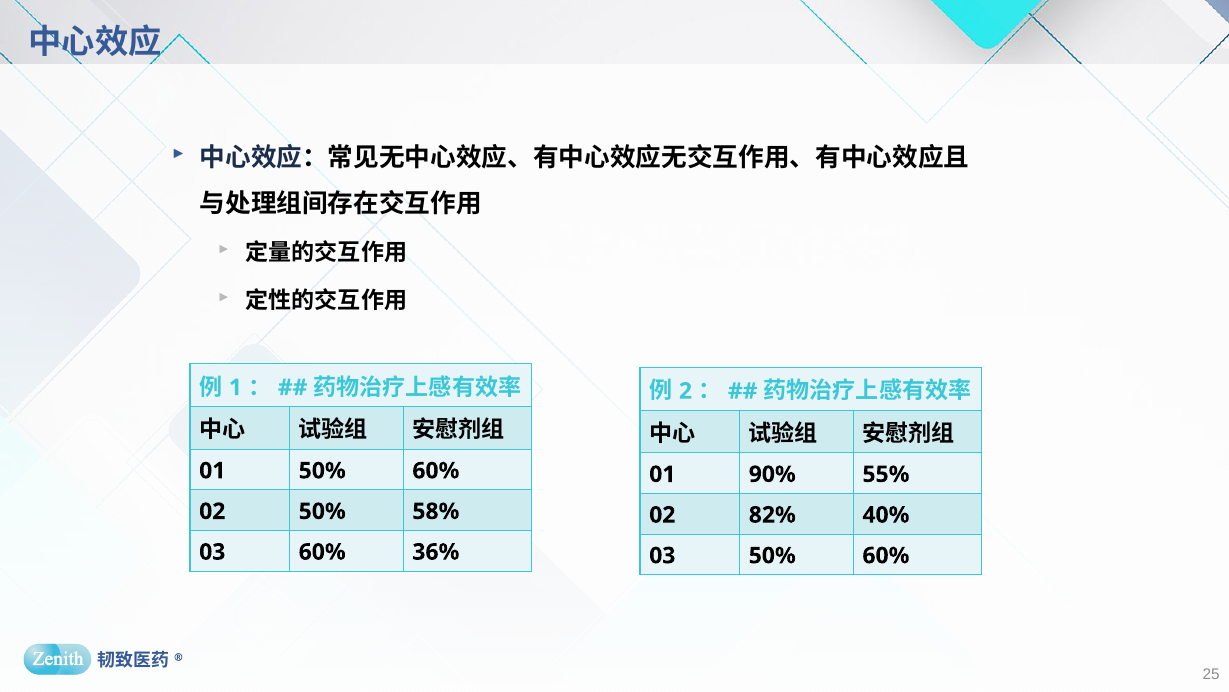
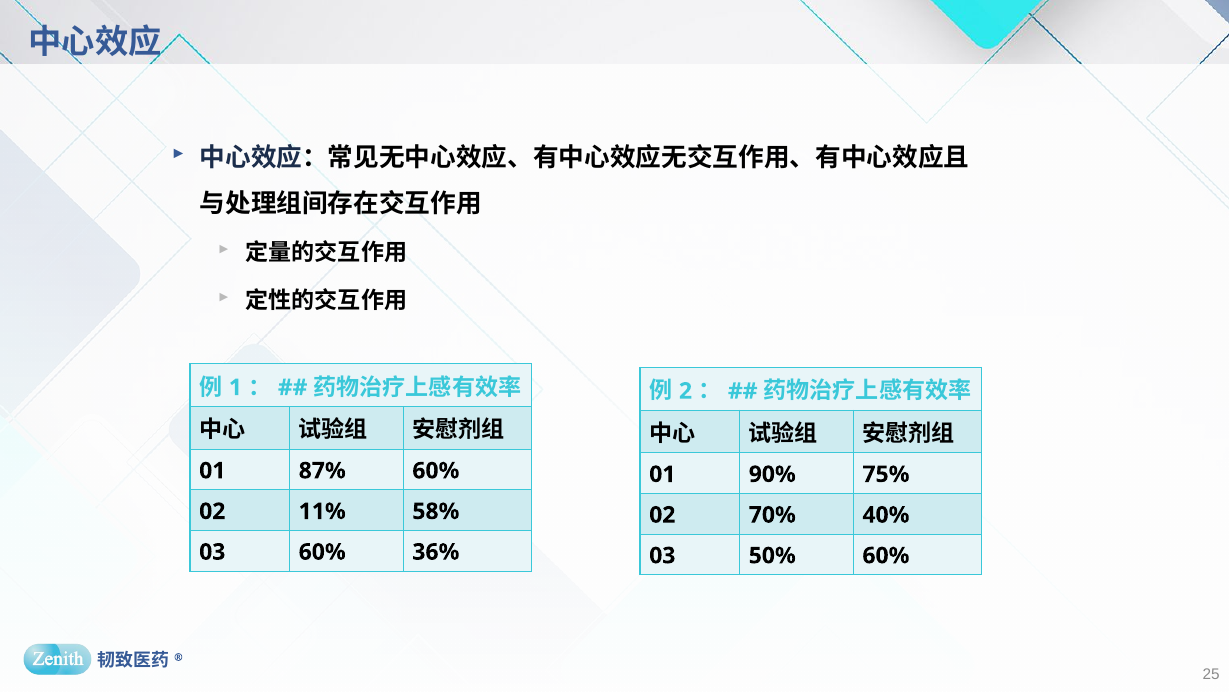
01 50%: 50% -> 87%
55%: 55% -> 75%
02 50%: 50% -> 11%
82%: 82% -> 70%
